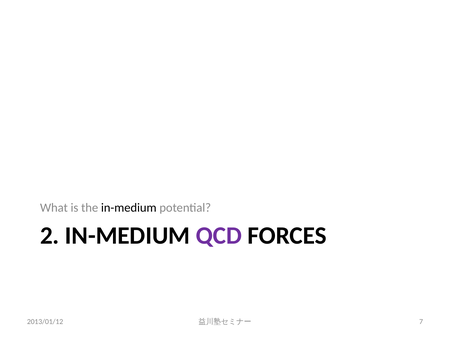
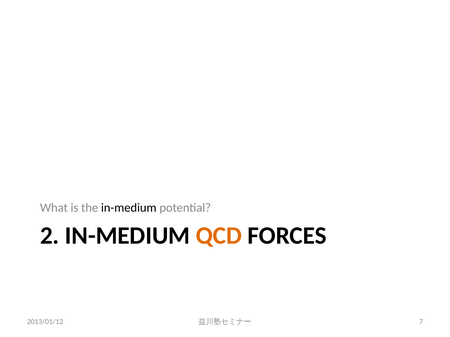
QCD colour: purple -> orange
